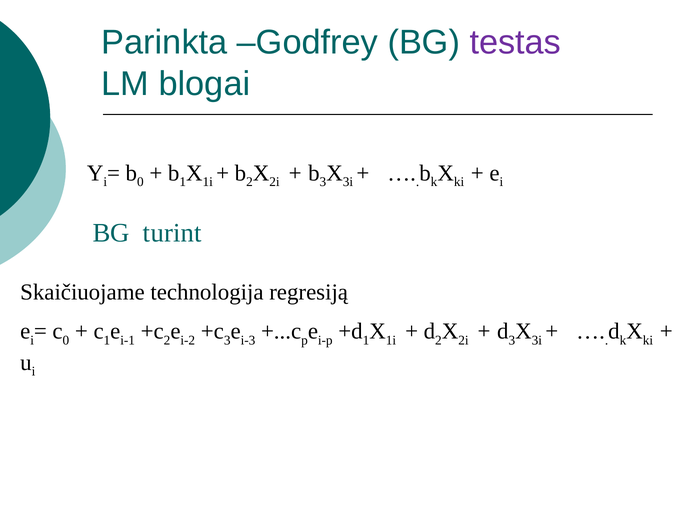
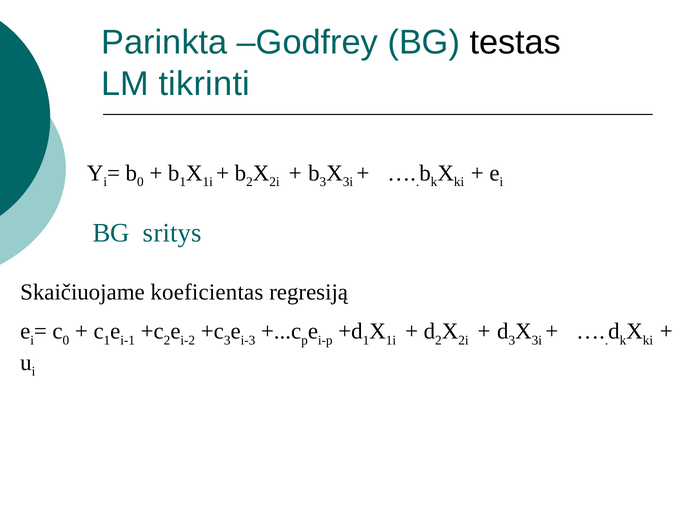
testas colour: purple -> black
blogai: blogai -> tikrinti
turint: turint -> sritys
technologija: technologija -> koeficientas
